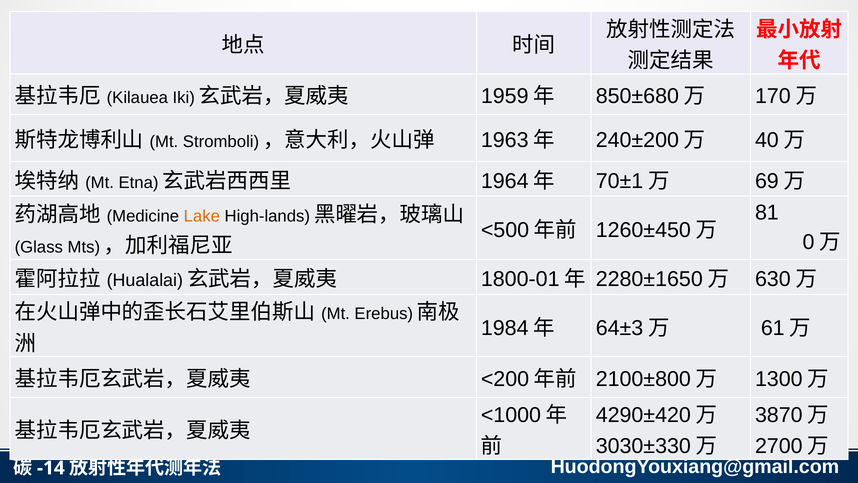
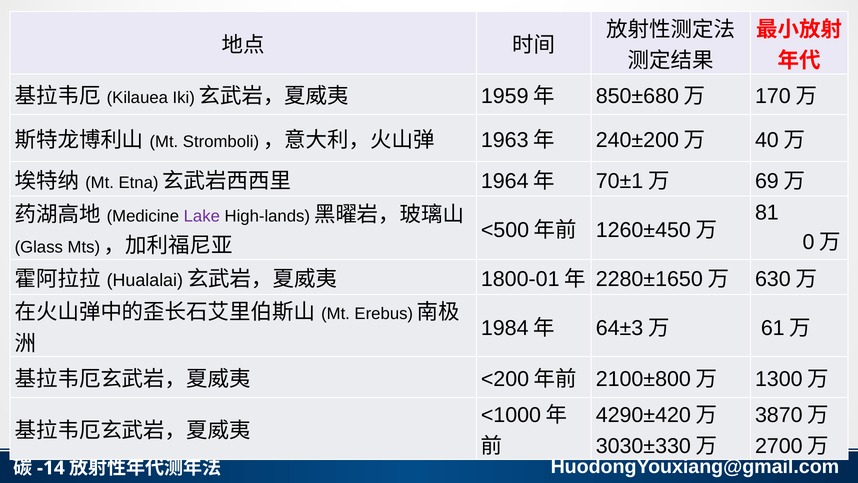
Lake colour: orange -> purple
